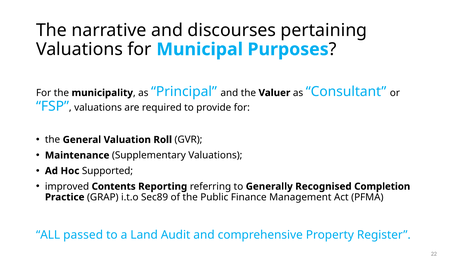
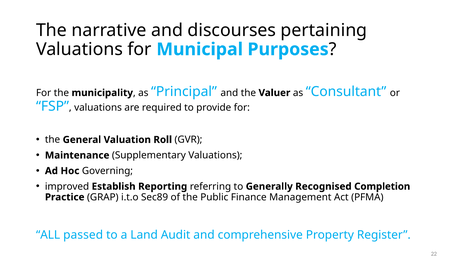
Supported: Supported -> Governing
Contents: Contents -> Establish
